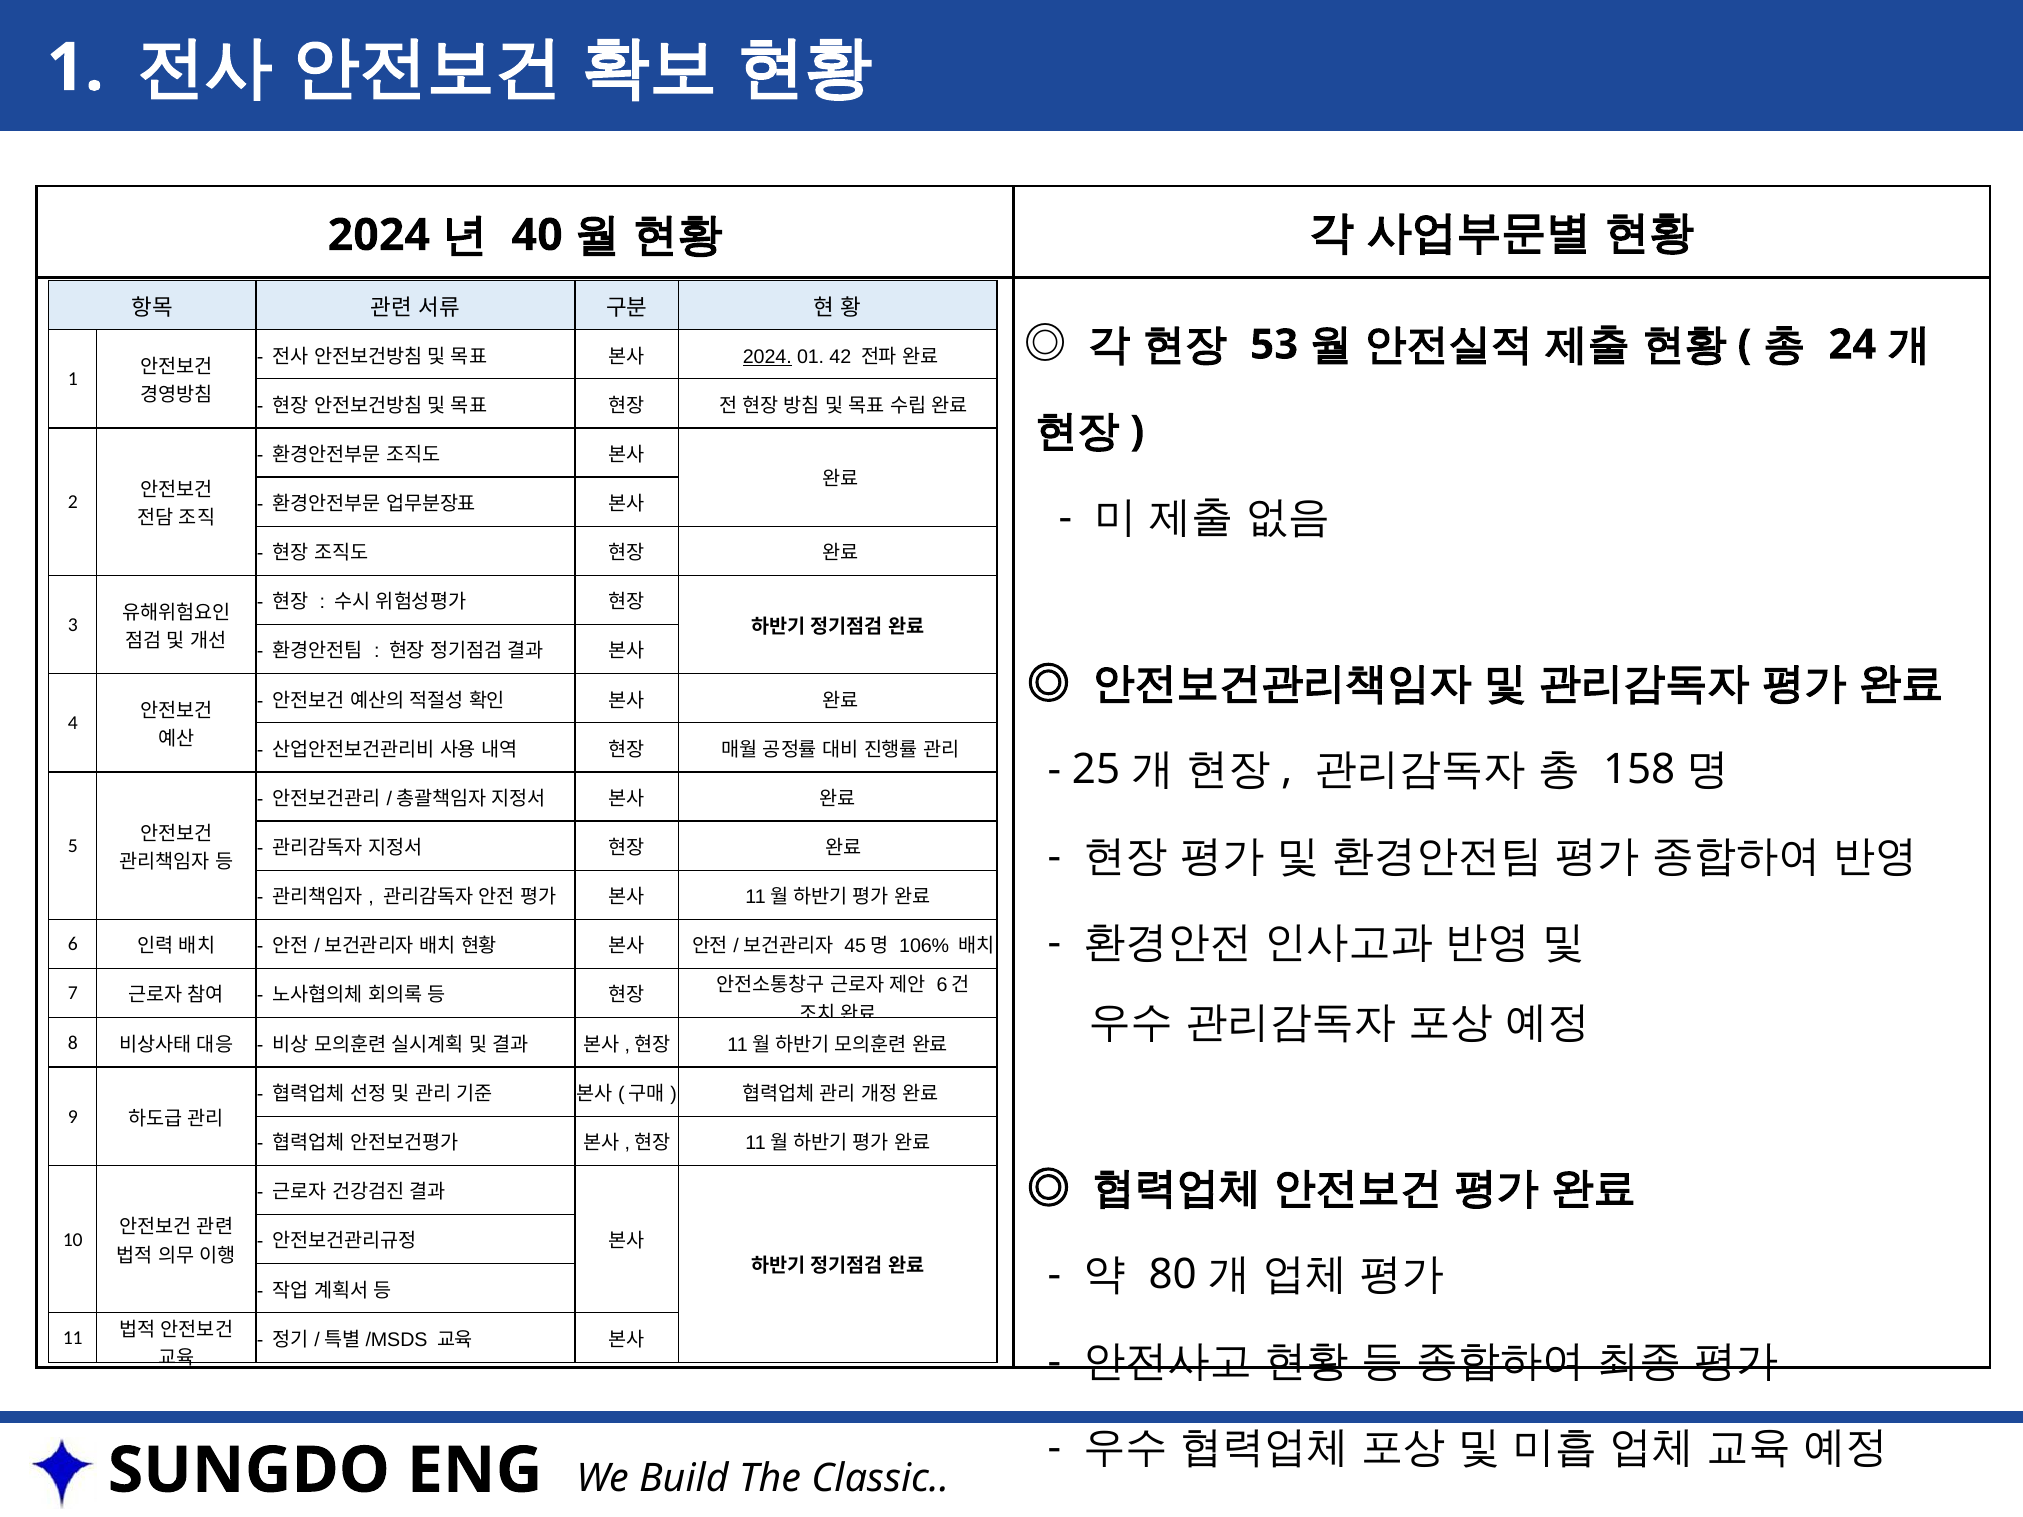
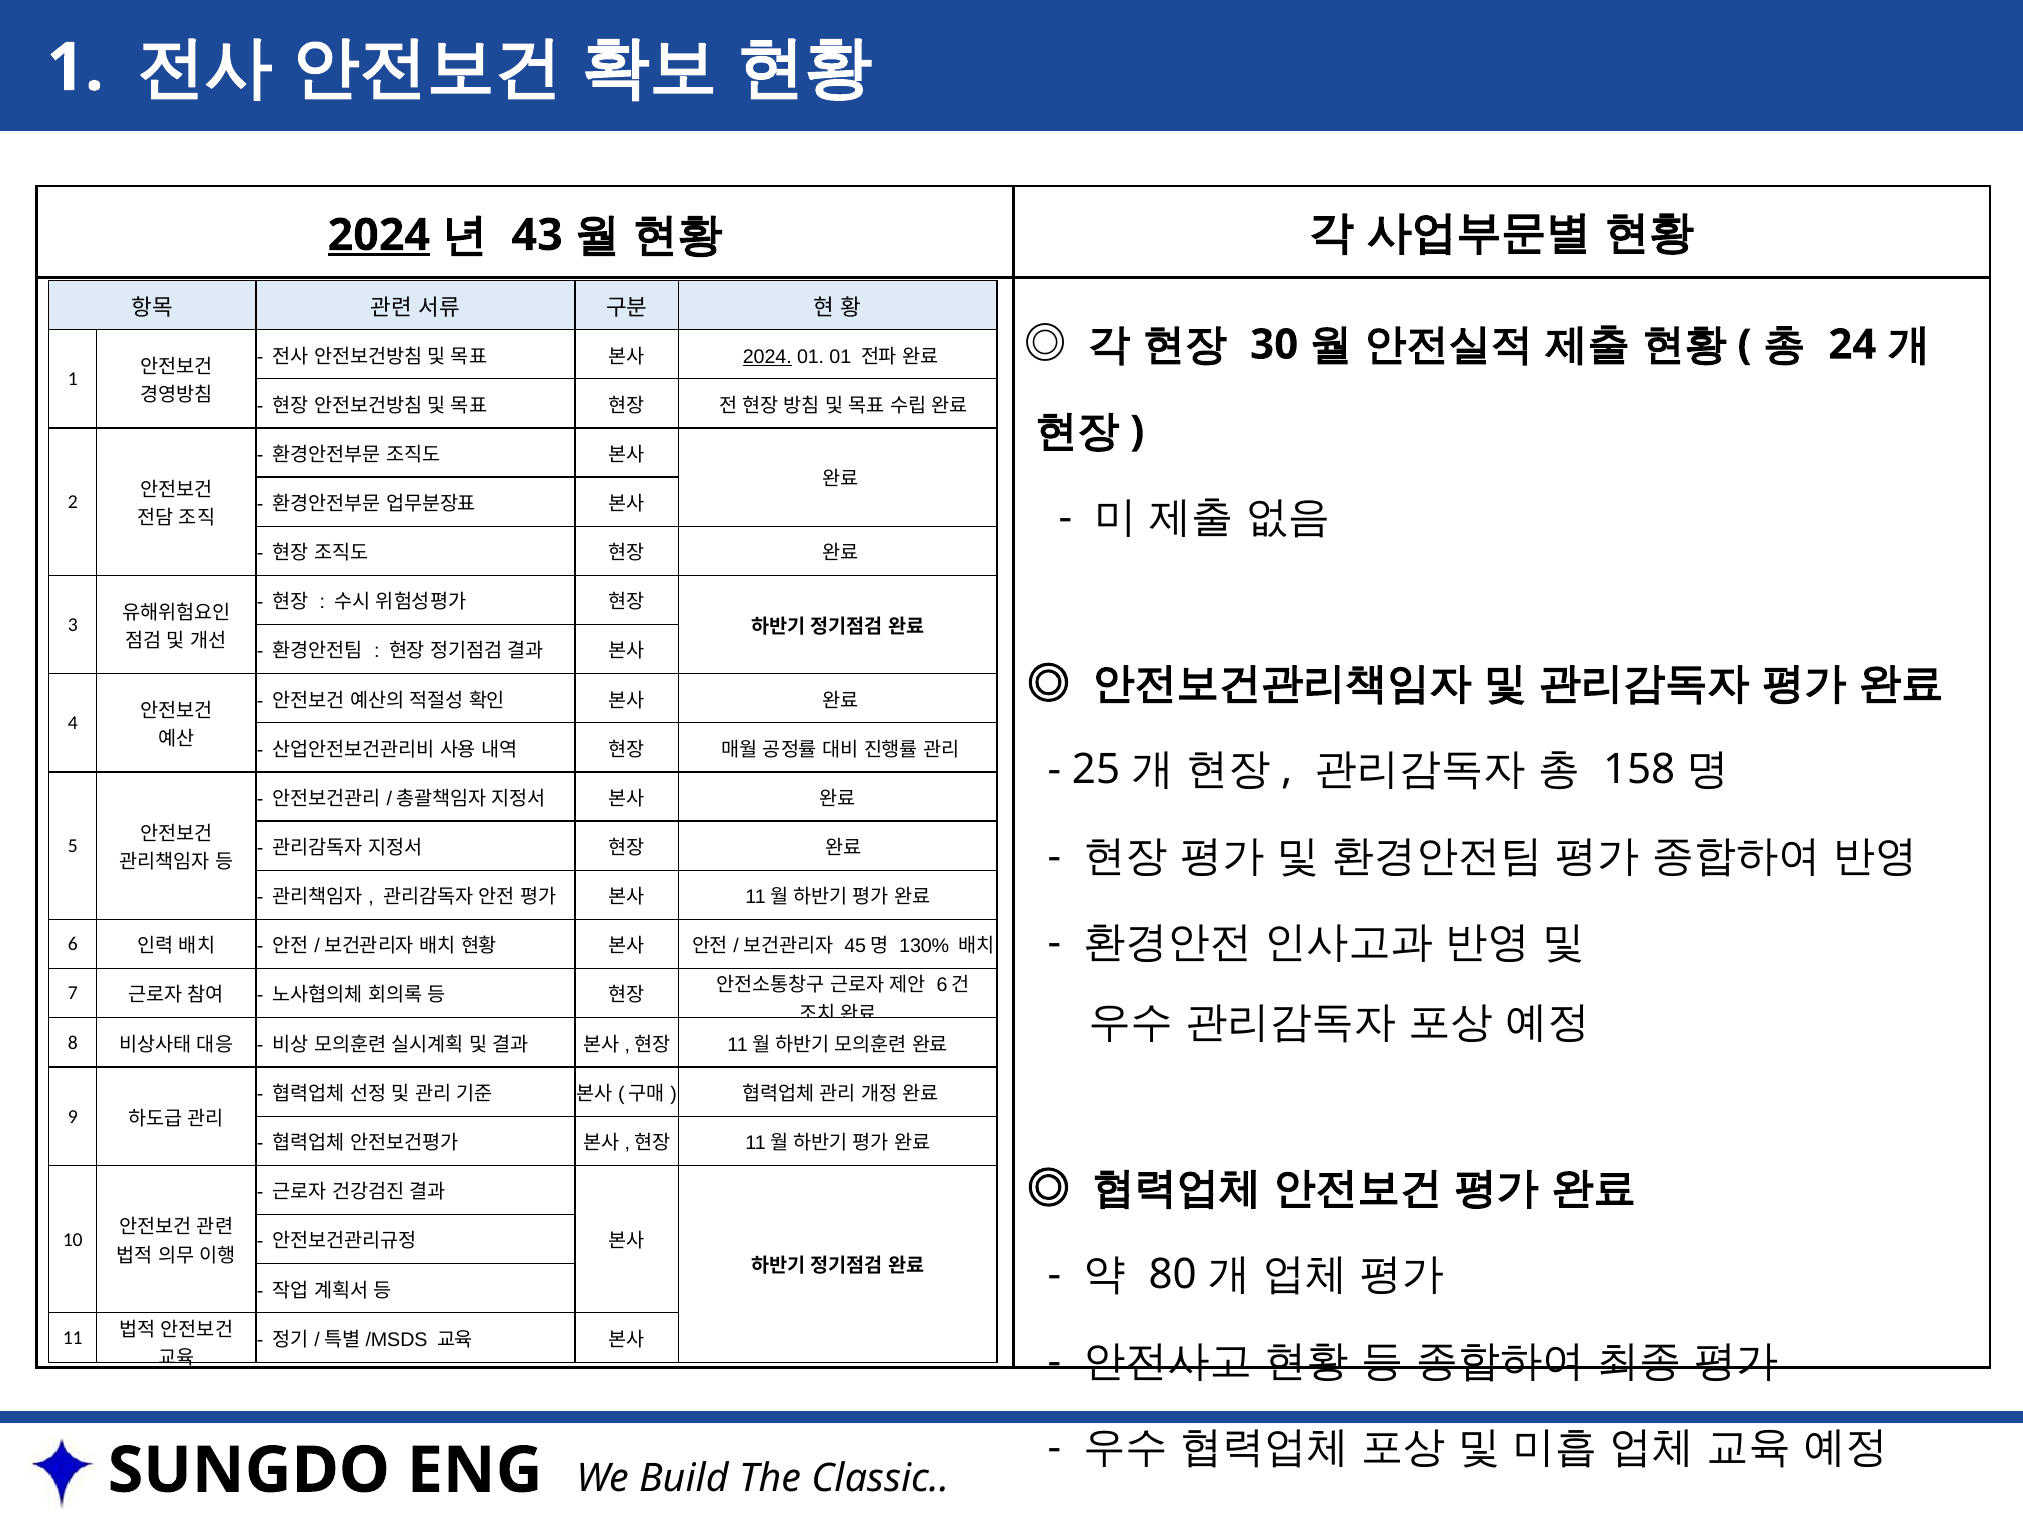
2024 at (379, 235) underline: none -> present
40: 40 -> 43
53: 53 -> 30
01 42: 42 -> 01
106%: 106% -> 130%
